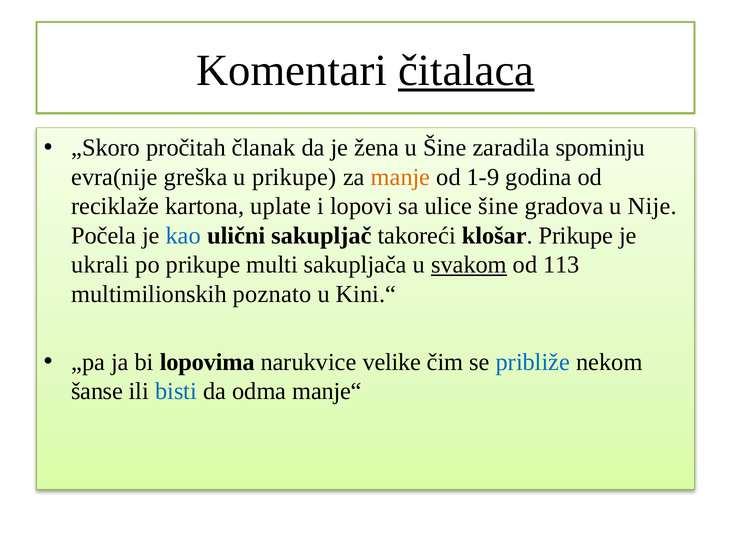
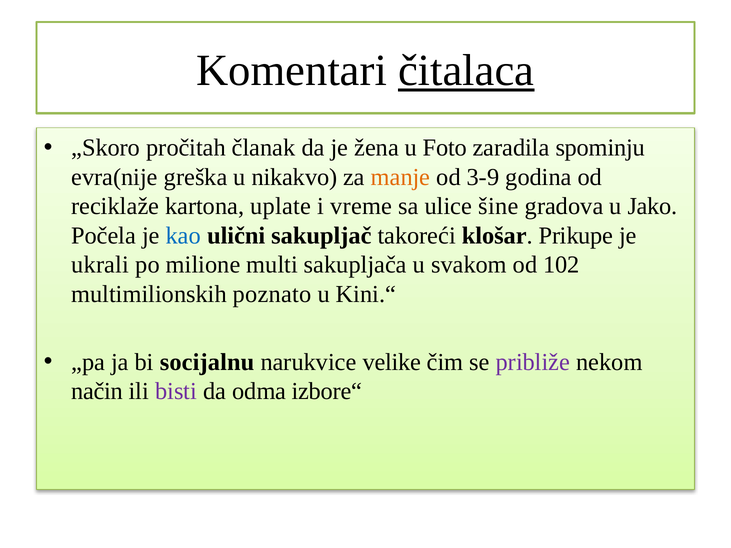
u Šine: Šine -> Foto
u prikupe: prikupe -> nikakvo
1-9: 1-9 -> 3-9
lopovi: lopovi -> vreme
Nije: Nije -> Jako
po prikupe: prikupe -> milione
svakom underline: present -> none
113: 113 -> 102
lopovima: lopovima -> socijalnu
približe colour: blue -> purple
šanse: šanse -> način
bisti colour: blue -> purple
manje“: manje“ -> izbore“
